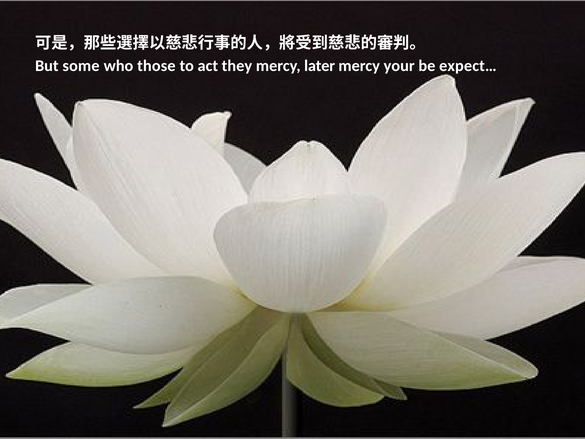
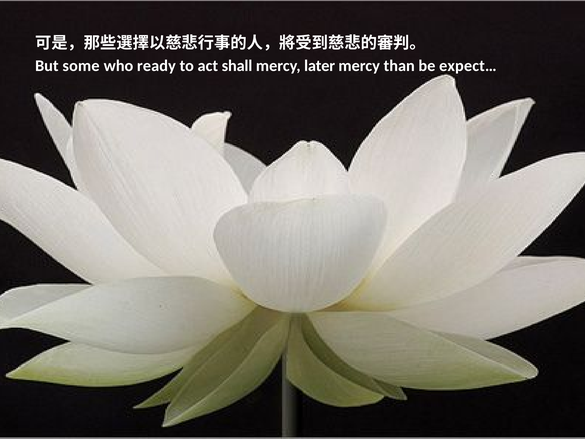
those: those -> ready
they: they -> shall
your: your -> than
